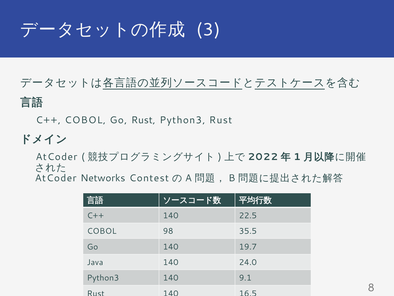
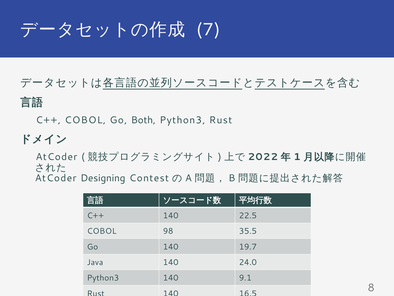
3: 3 -> 7
Go Rust: Rust -> Both
Networks: Networks -> Designing
